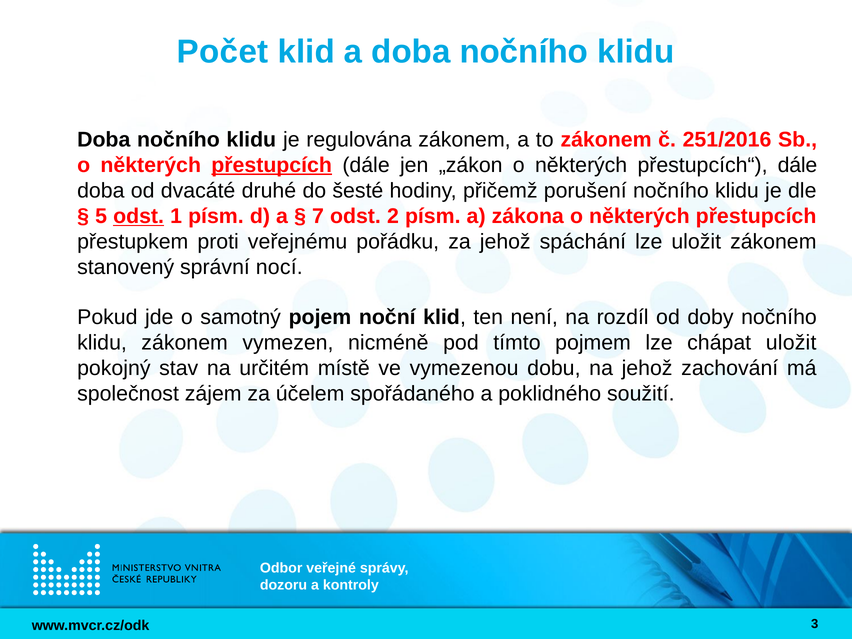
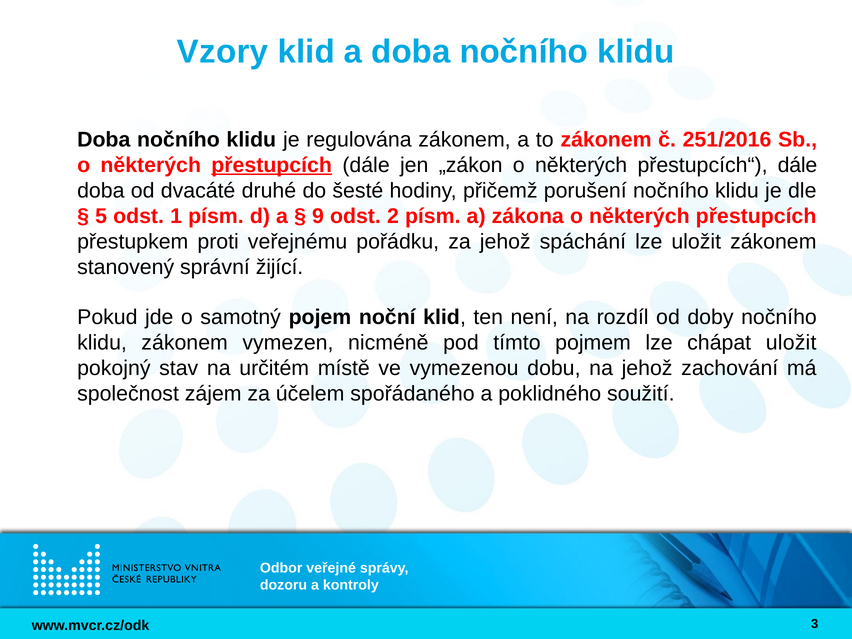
Počet: Počet -> Vzory
odst at (139, 216) underline: present -> none
7: 7 -> 9
nocí: nocí -> žijící
